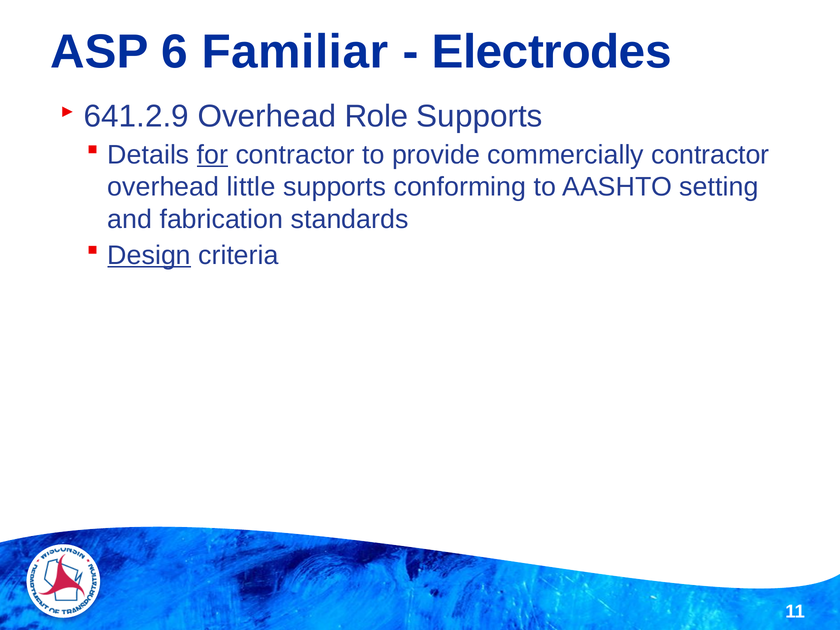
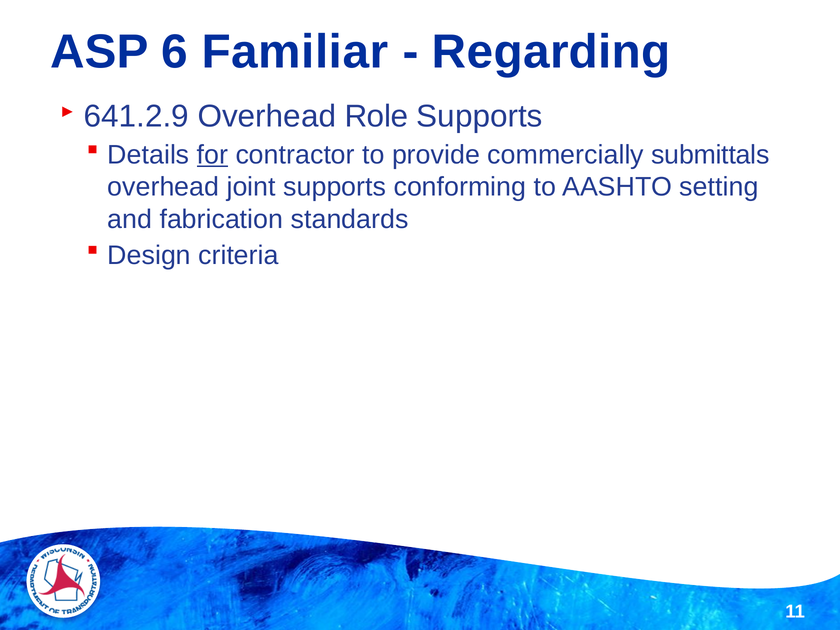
Electrodes: Electrodes -> Regarding
commercially contractor: contractor -> submittals
little: little -> joint
Design underline: present -> none
